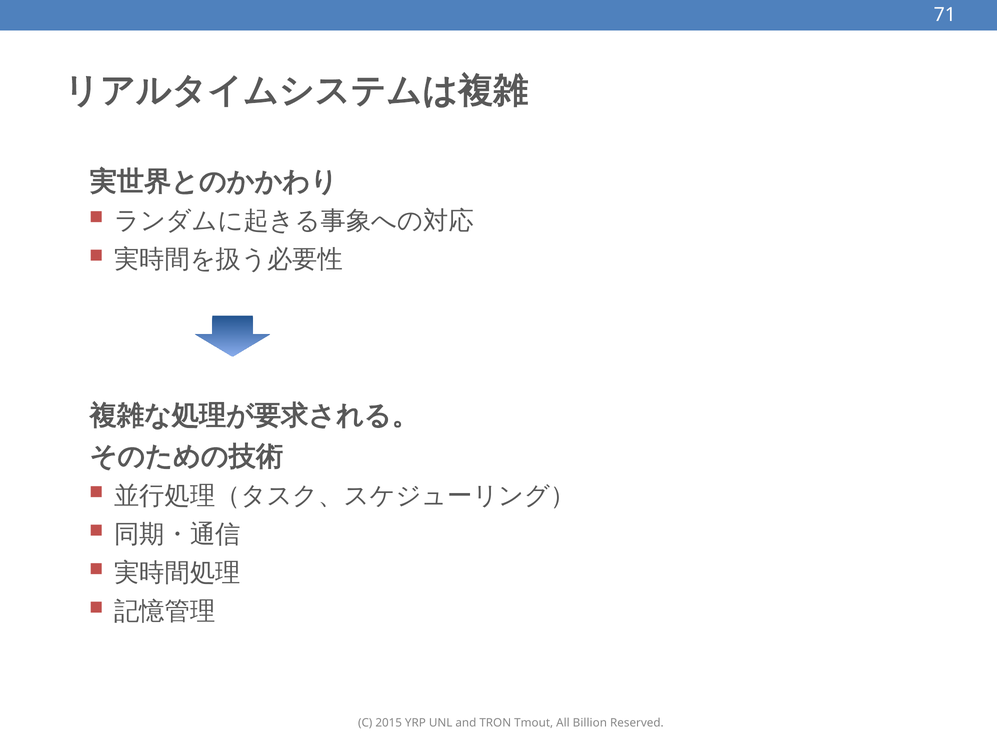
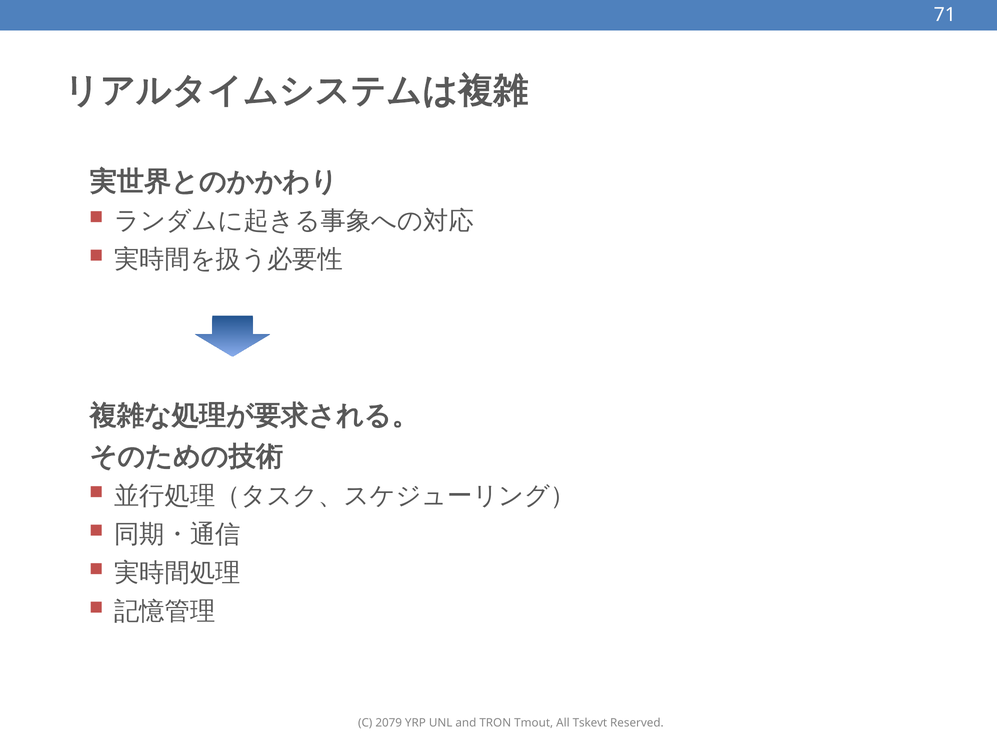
2015: 2015 -> 2079
Billion: Billion -> Tskevt
